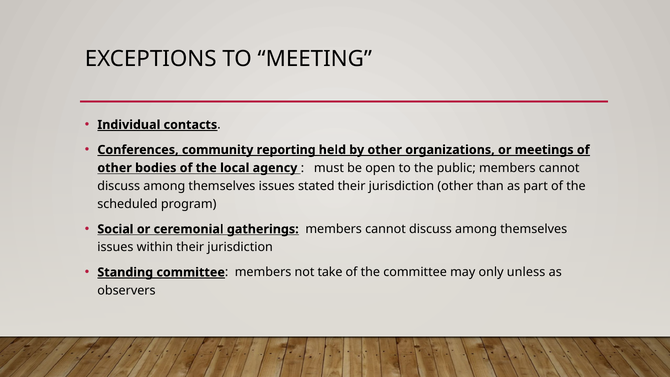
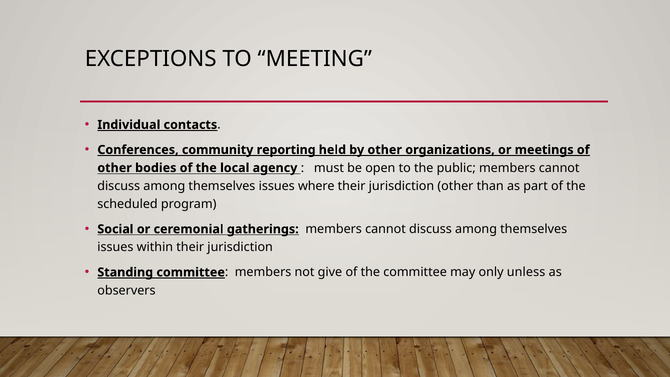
stated: stated -> where
take: take -> give
